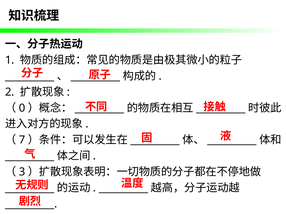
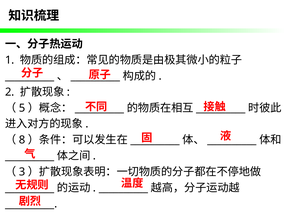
0: 0 -> 5
7: 7 -> 8
